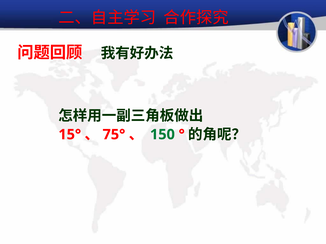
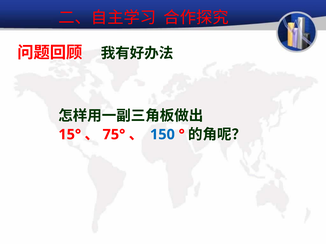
150 colour: green -> blue
